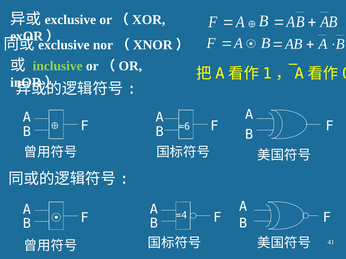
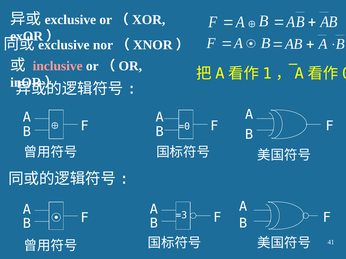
inclusive colour: light green -> pink
=6: =6 -> =0
=4: =4 -> =3
